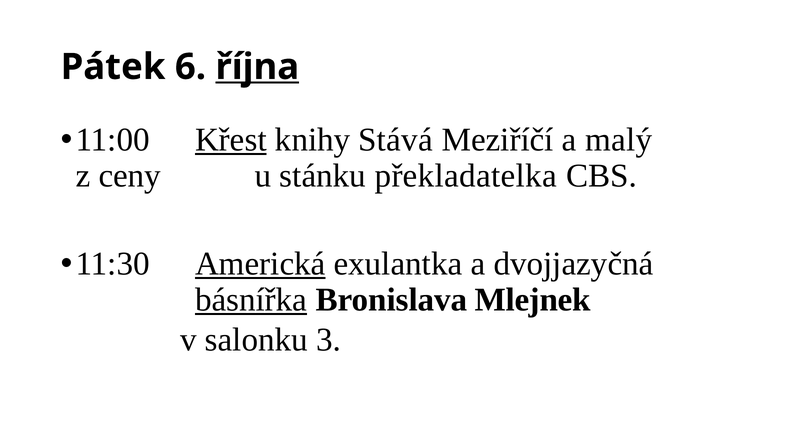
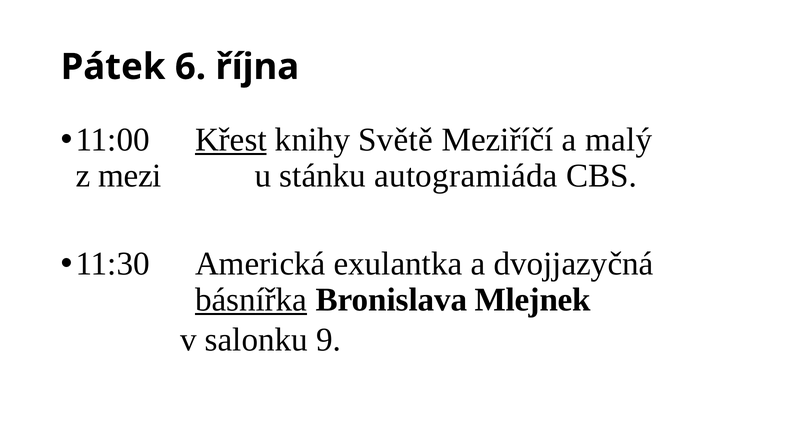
října underline: present -> none
Stává: Stává -> Světě
ceny: ceny -> mezi
překladatelka: překladatelka -> autogramiáda
Americká underline: present -> none
3: 3 -> 9
